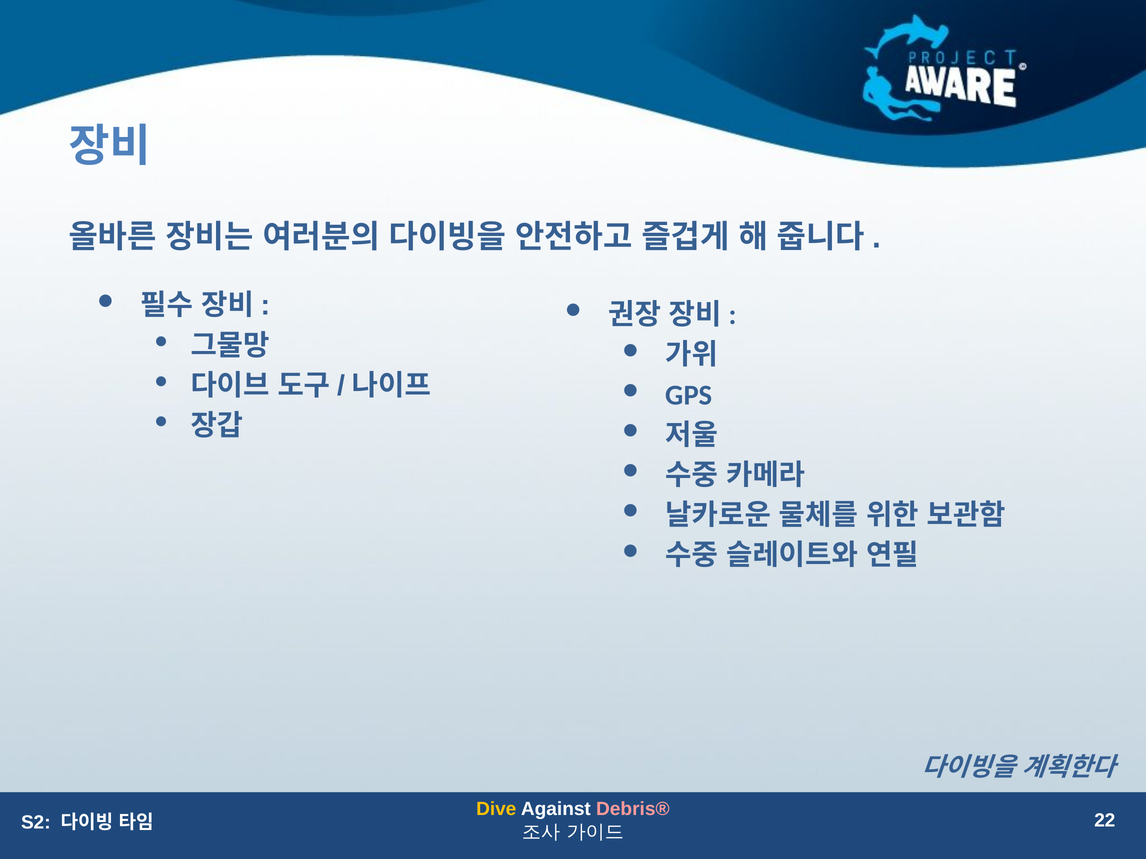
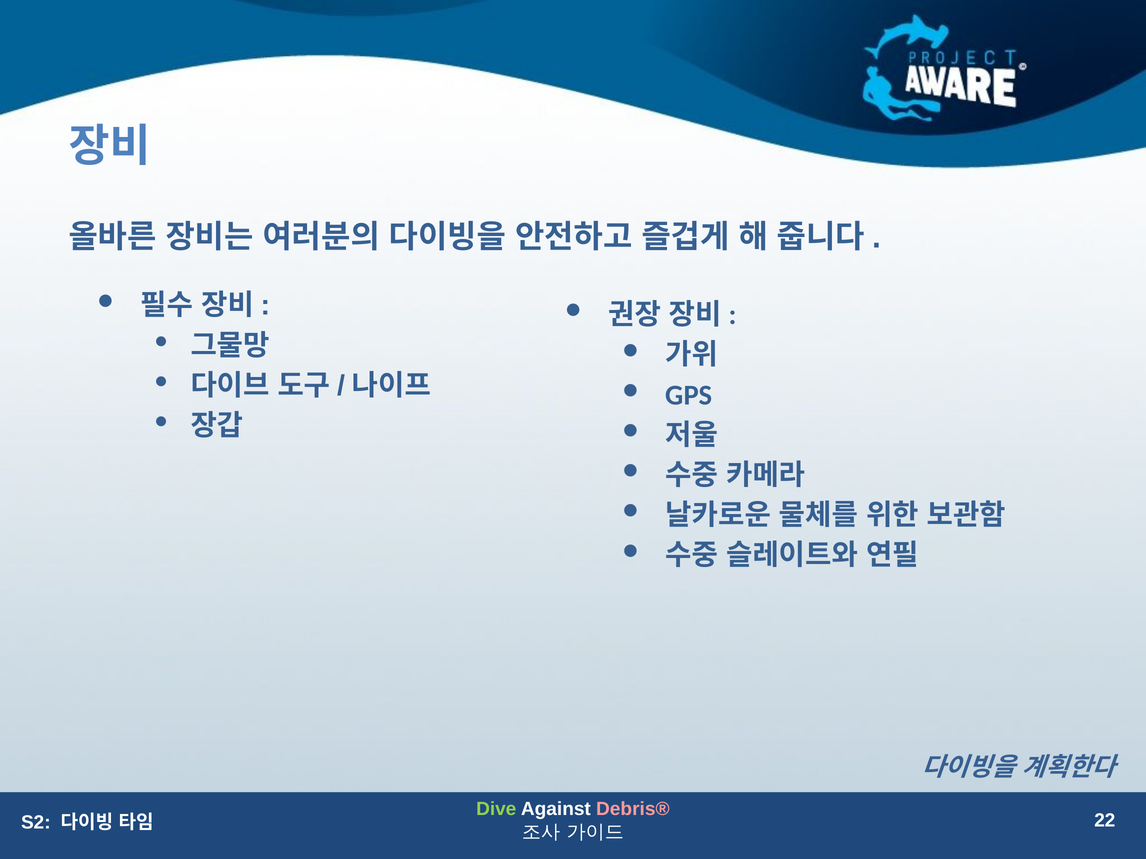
Dive colour: yellow -> light green
